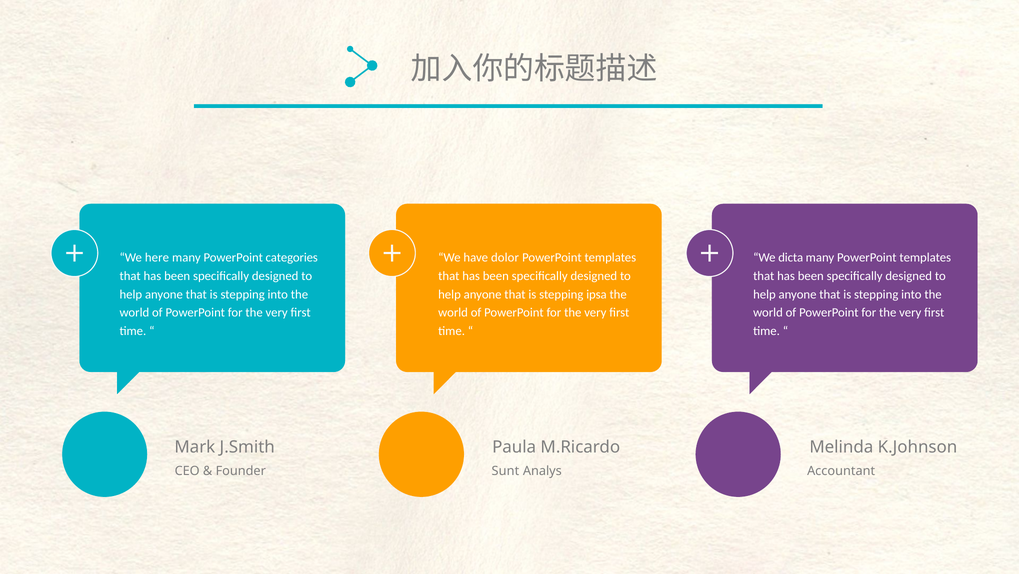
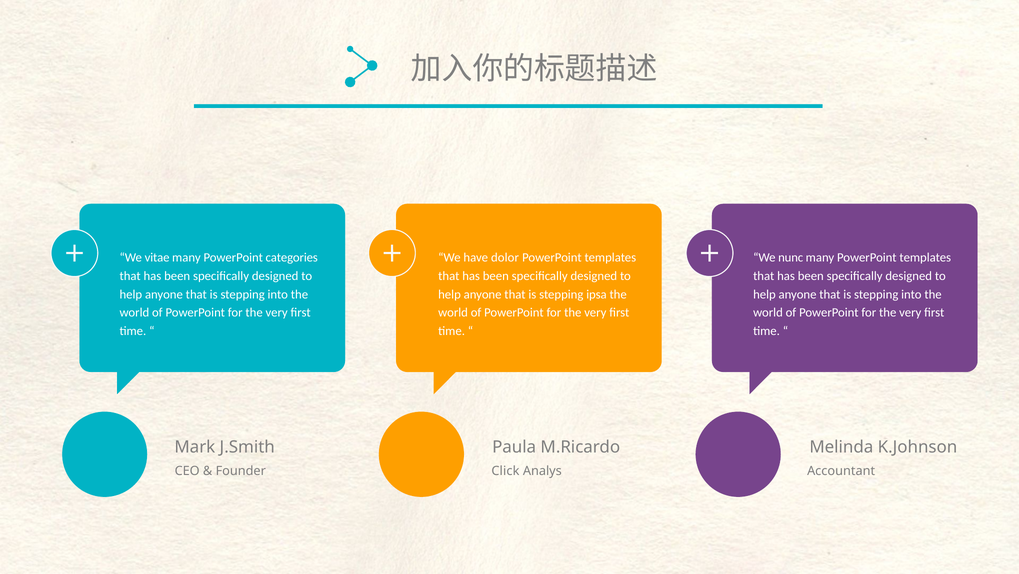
here: here -> vitae
dicta: dicta -> nunc
Sunt: Sunt -> Click
